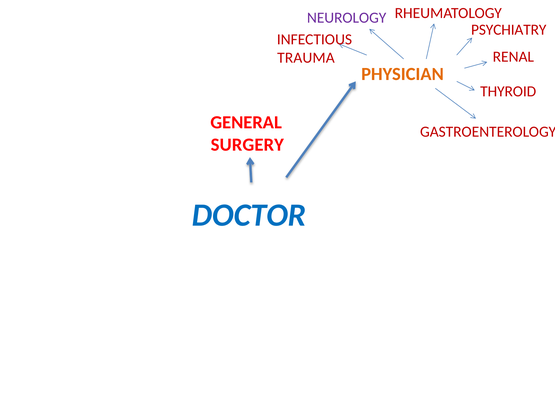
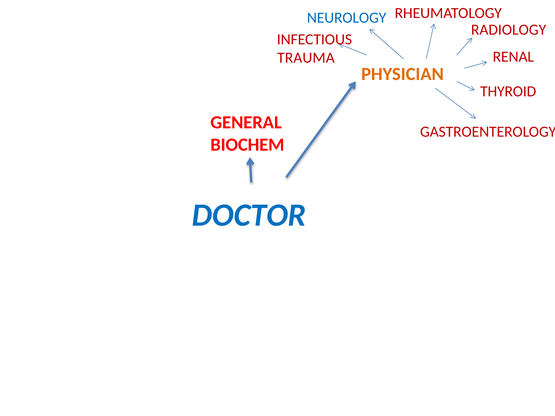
NEUROLOGY colour: purple -> blue
PSYCHIATRY: PSYCHIATRY -> RADIOLOGY
SURGERY: SURGERY -> BIOCHEM
